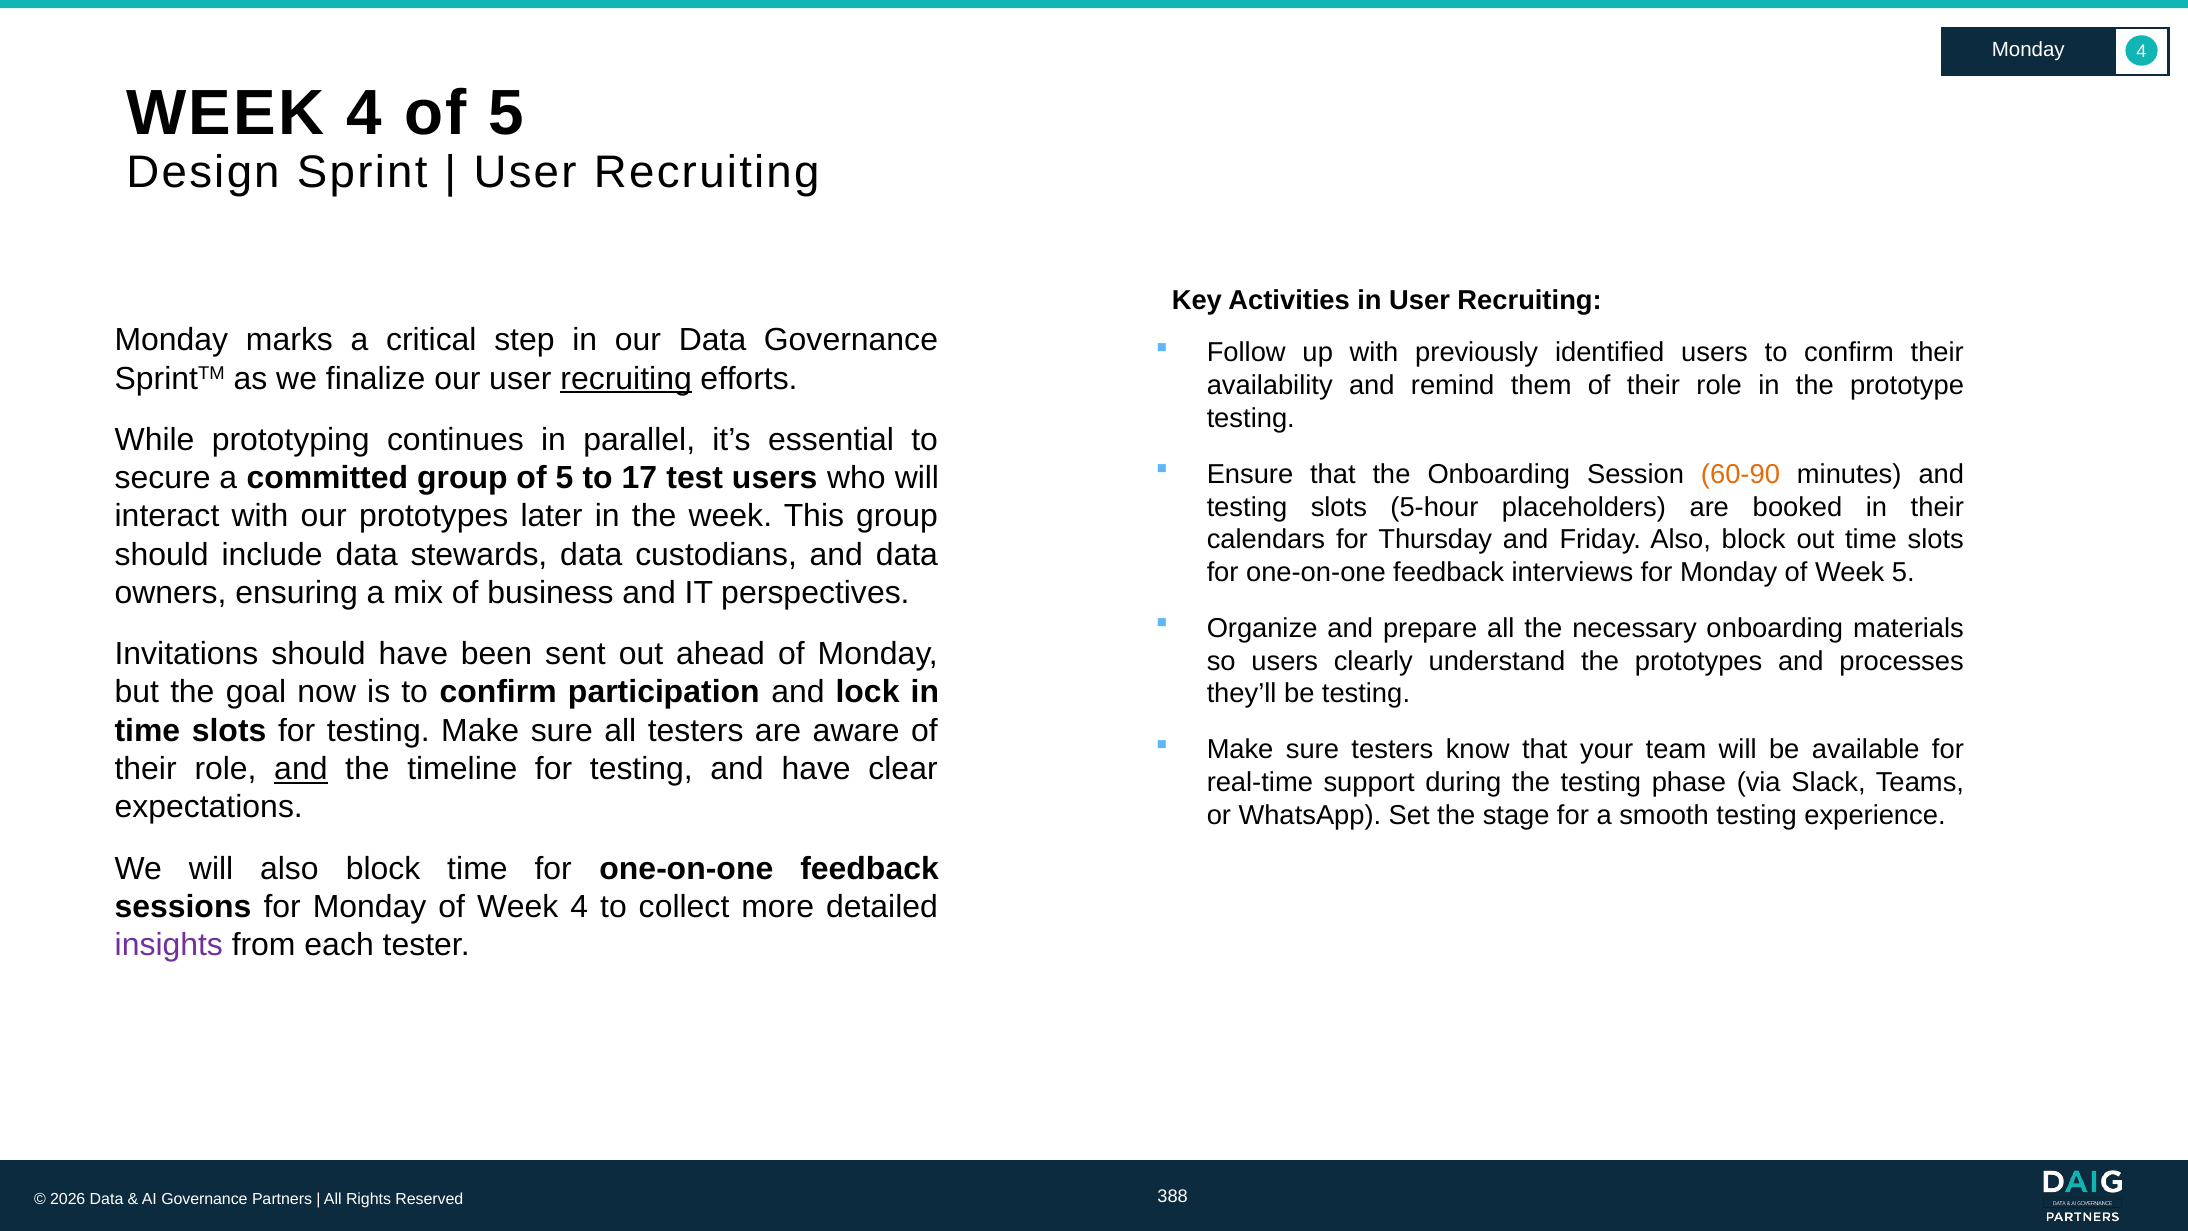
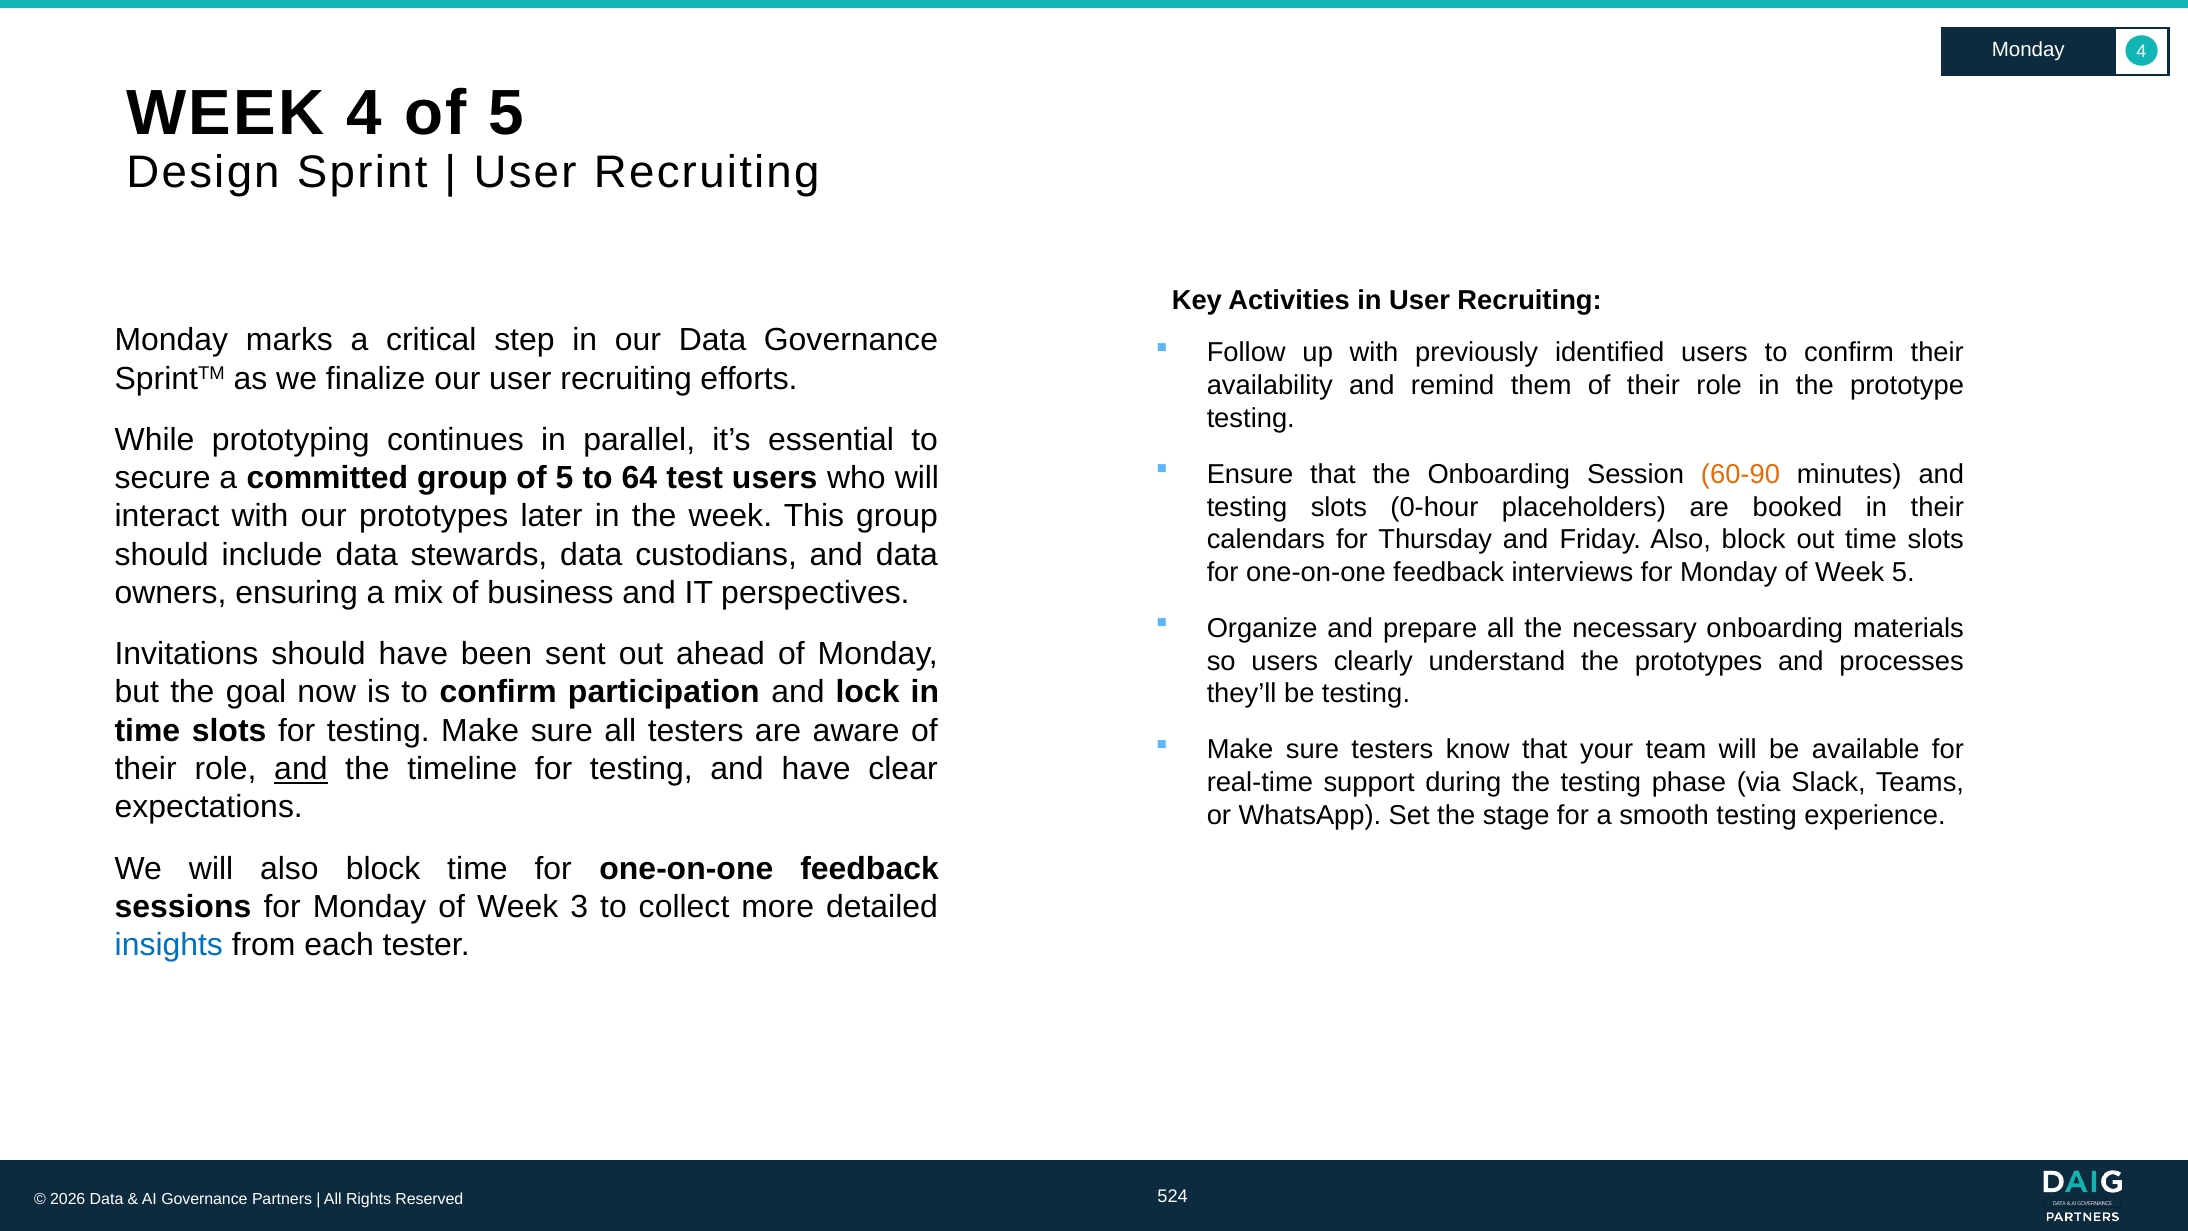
recruiting at (626, 378) underline: present -> none
17: 17 -> 64
5-hour: 5-hour -> 0-hour
of Week 4: 4 -> 3
insights colour: purple -> blue
388: 388 -> 524
